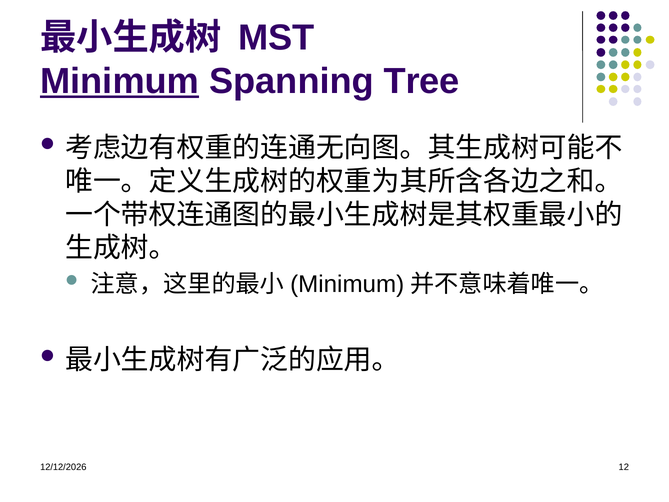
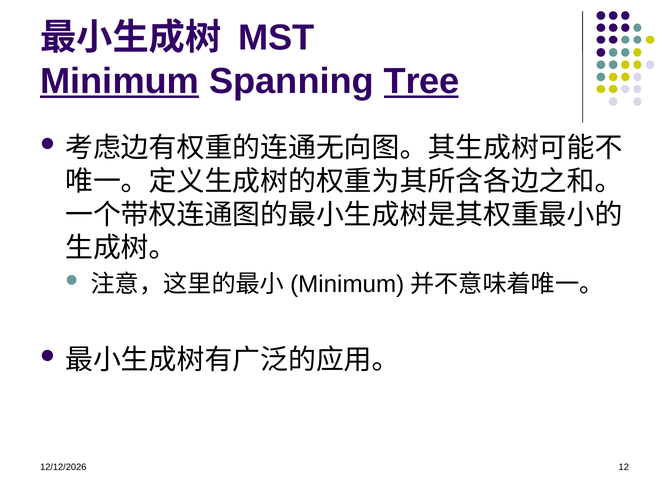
Tree underline: none -> present
